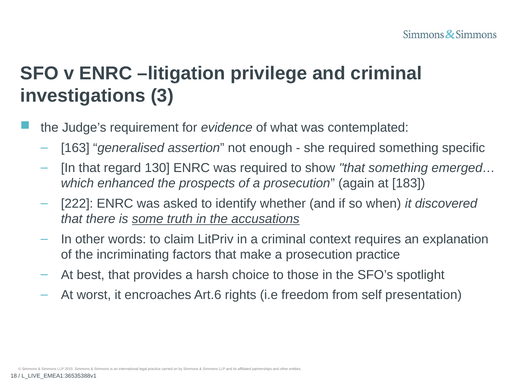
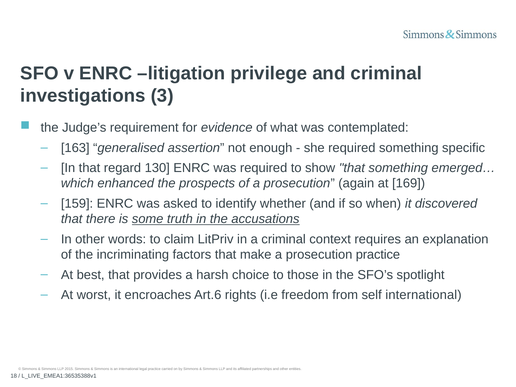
183: 183 -> 169
222: 222 -> 159
self presentation: presentation -> international
